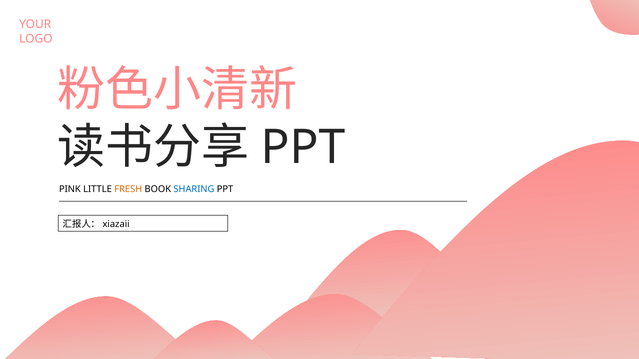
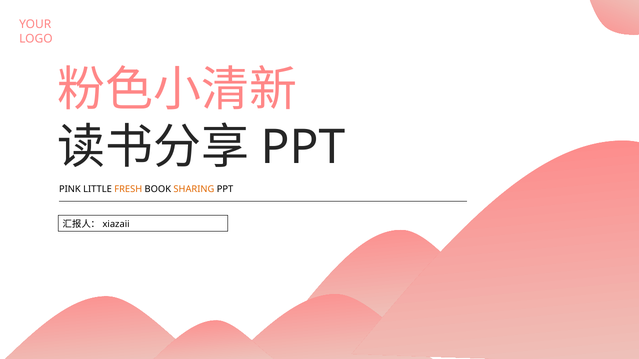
SHARING colour: blue -> orange
